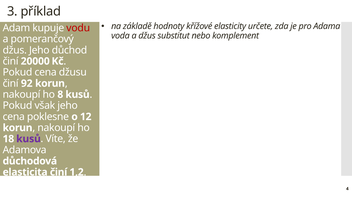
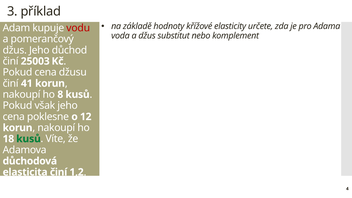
20000: 20000 -> 25003
92: 92 -> 41
kusů at (29, 139) colour: purple -> green
